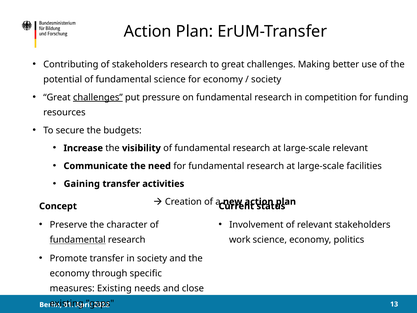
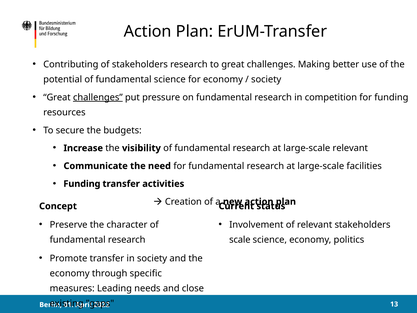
Gaining at (82, 184): Gaining -> Funding
fundamental at (78, 240) underline: present -> none
work: work -> scale
measures Existing: Existing -> Leading
